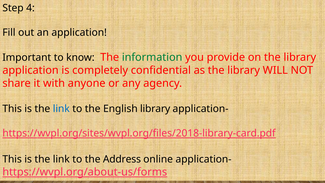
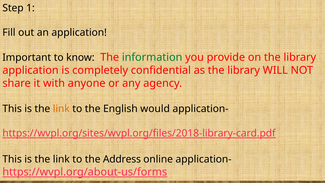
4: 4 -> 1
link at (61, 109) colour: blue -> orange
English library: library -> would
